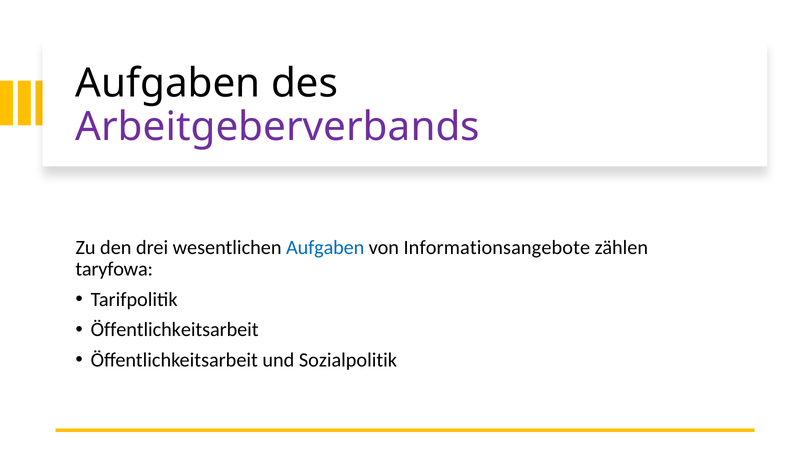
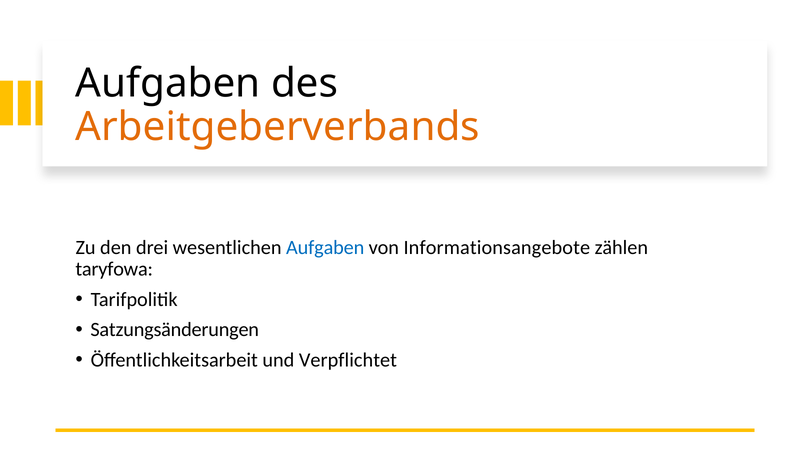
Arbeitgeberverbands colour: purple -> orange
Öffentlichkeitsarbeit at (175, 330): Öffentlichkeitsarbeit -> Satzungsänderungen
Sozialpolitik: Sozialpolitik -> Verpflichtet
